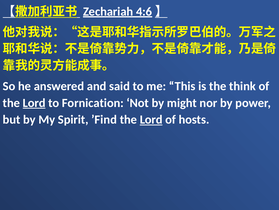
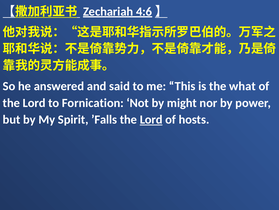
think: think -> what
Lord at (34, 103) underline: present -> none
’Find: ’Find -> ’Falls
